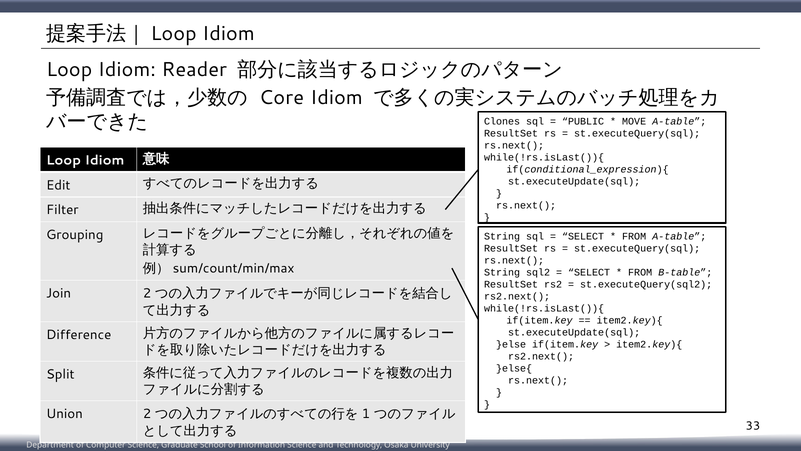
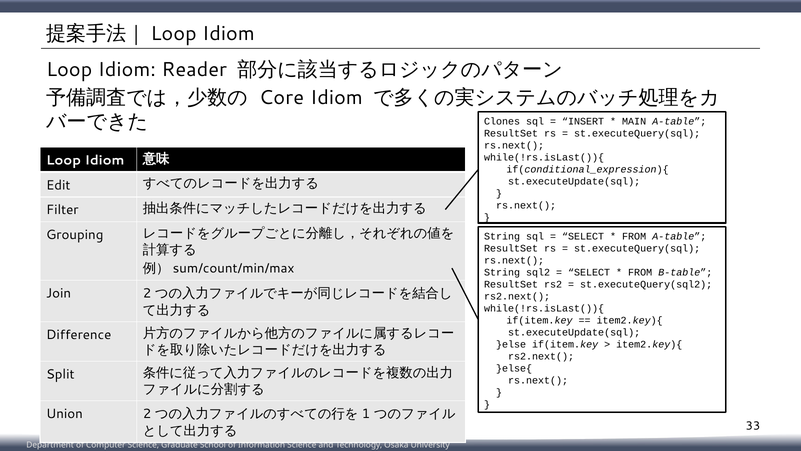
PUBLIC: PUBLIC -> INSERT
MOVE: MOVE -> MAIN
